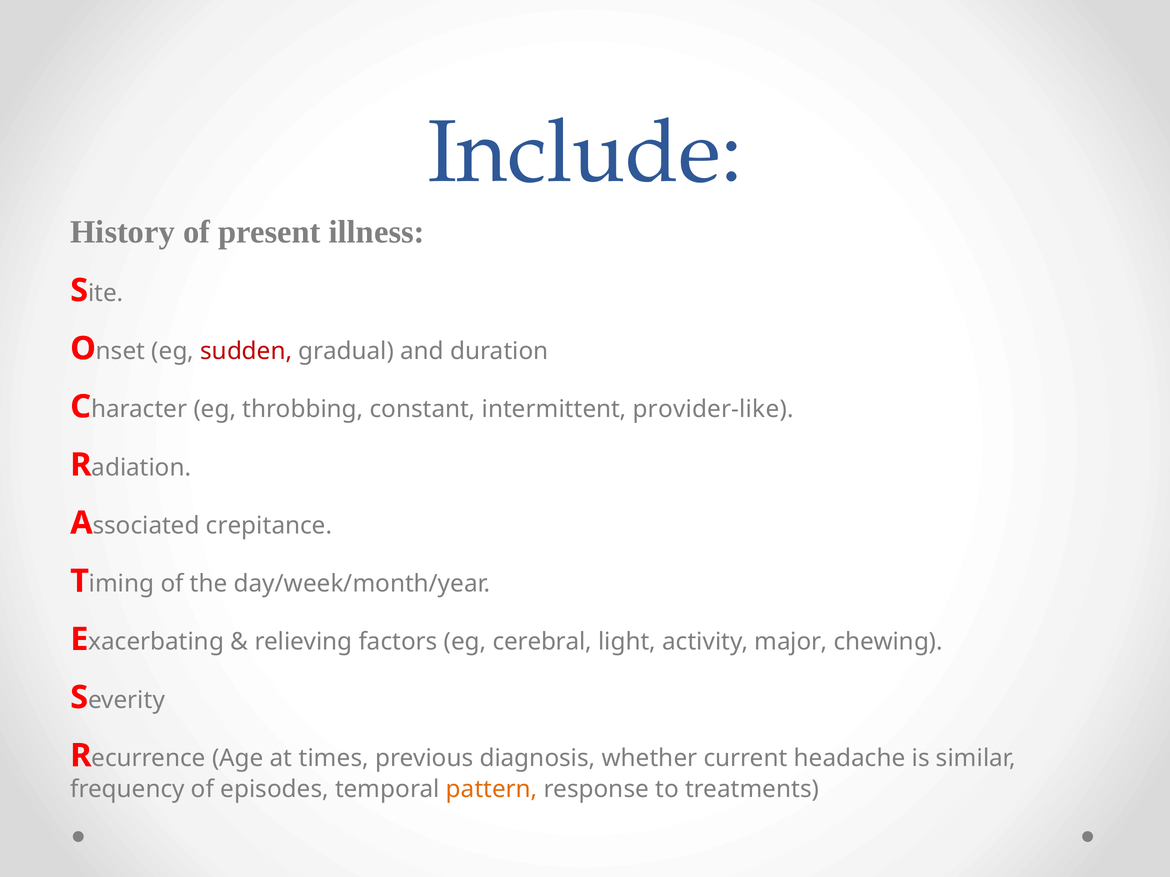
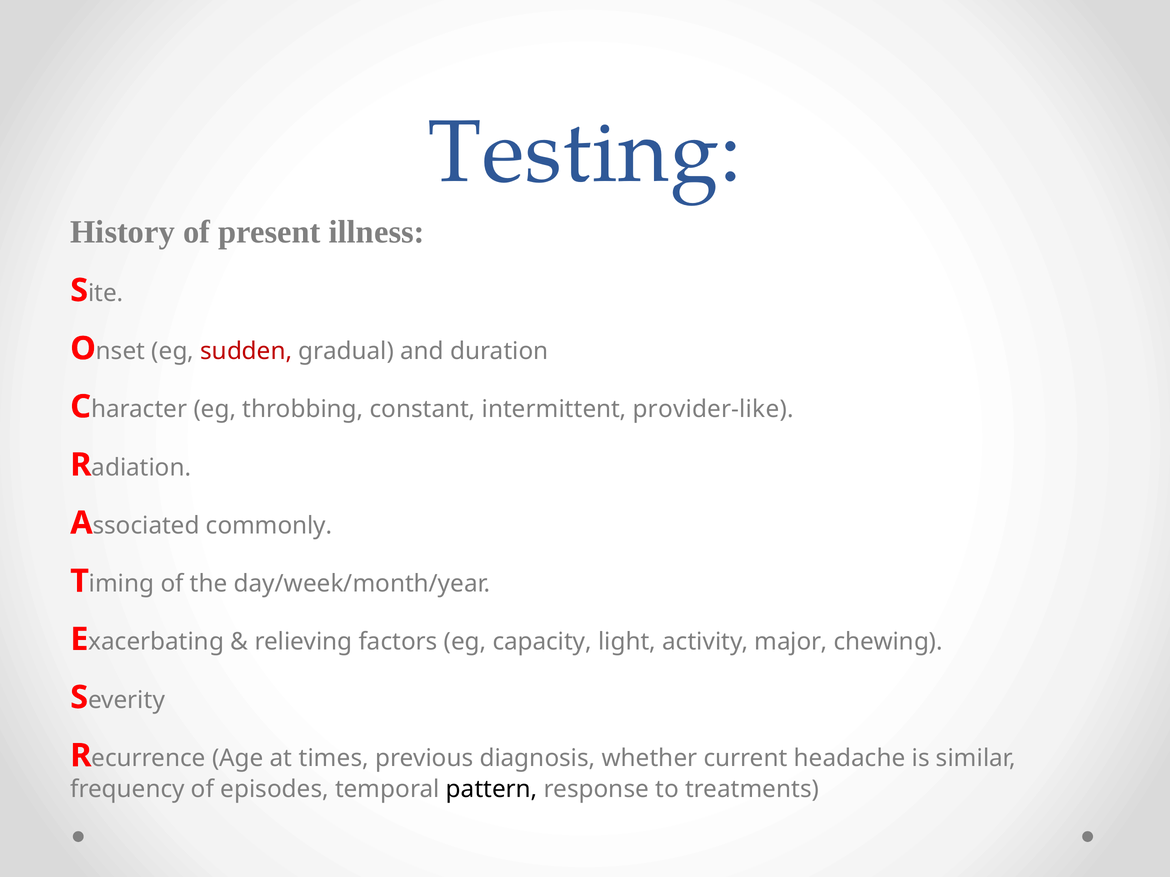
Include: Include -> Testing
crepitance: crepitance -> commonly
cerebral: cerebral -> capacity
pattern colour: orange -> black
